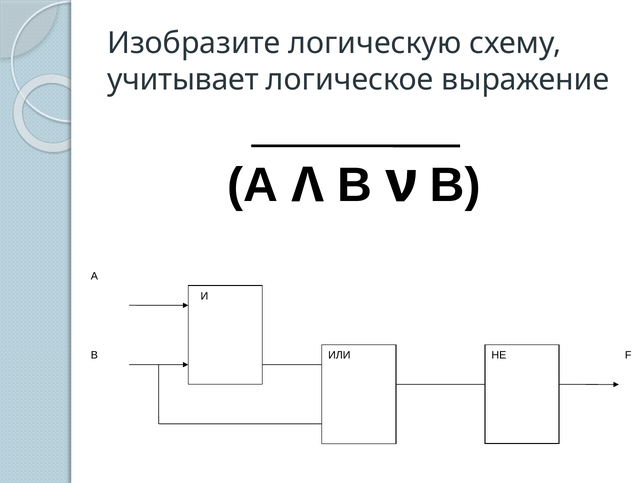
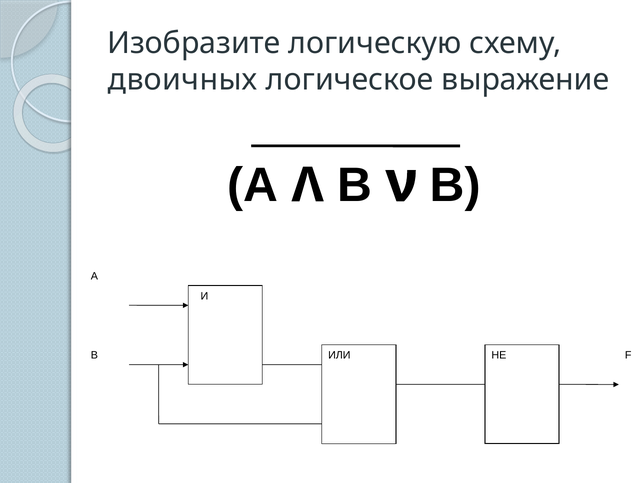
учитывает: учитывает -> двоичных
